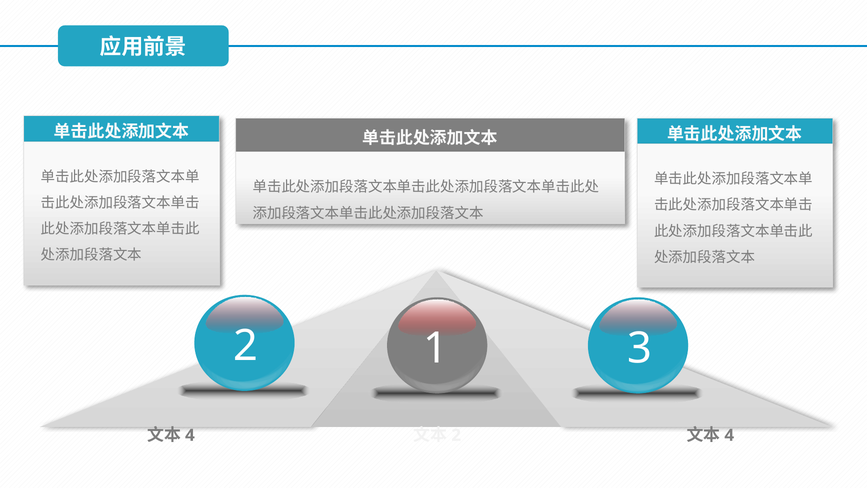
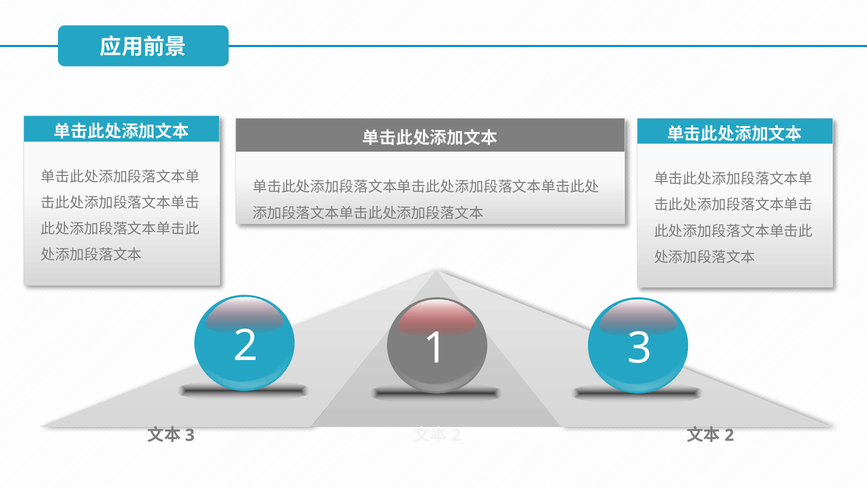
4 at (190, 435): 4 -> 3
4 at (729, 435): 4 -> 2
